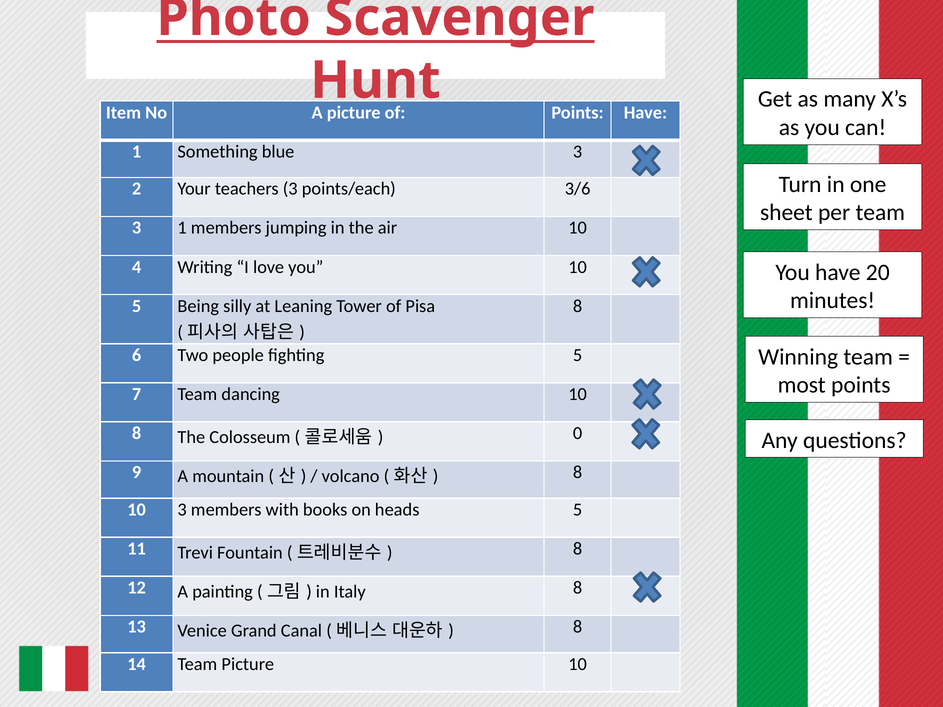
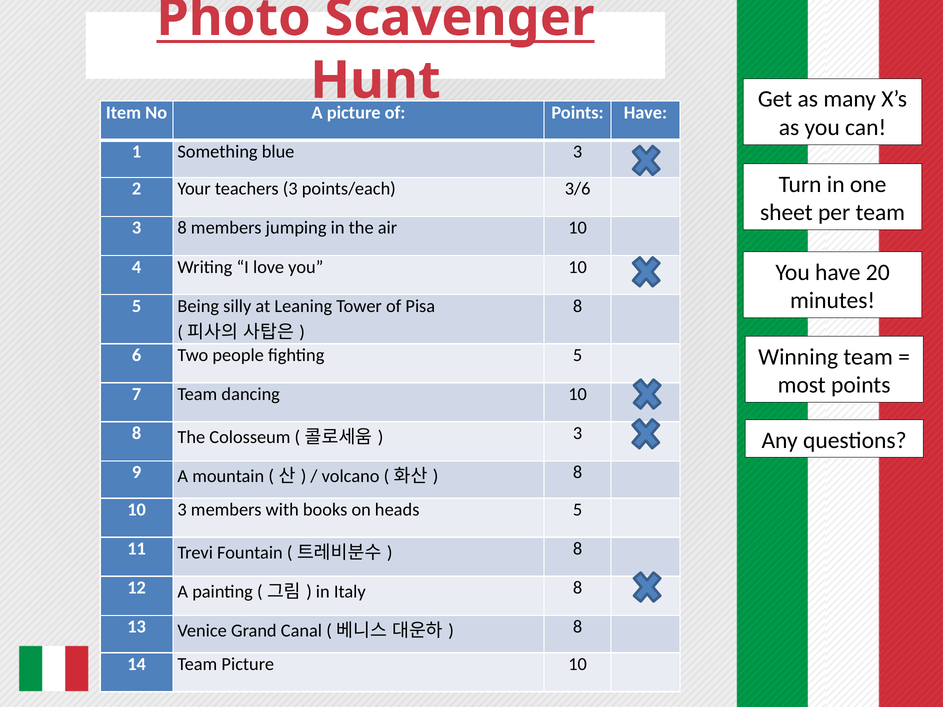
3 1: 1 -> 8
0 at (578, 433): 0 -> 3
